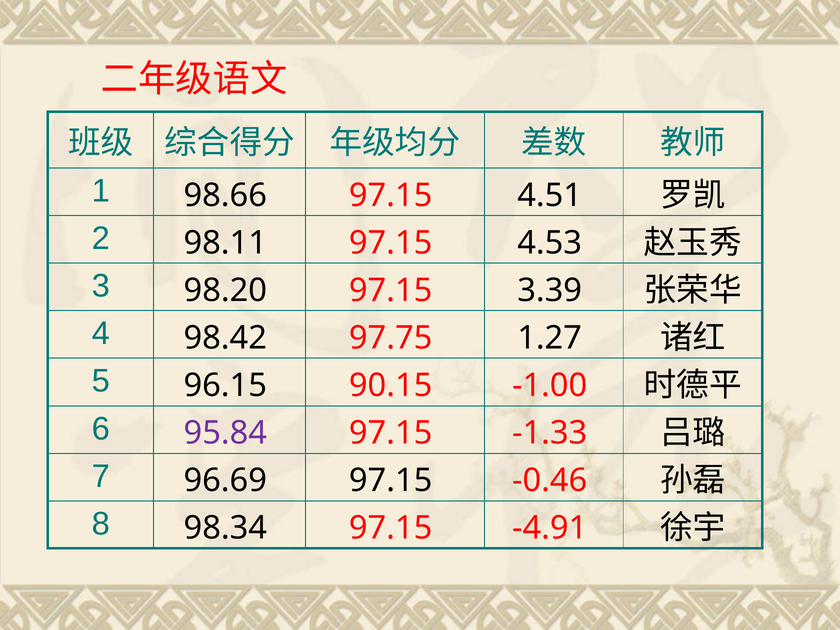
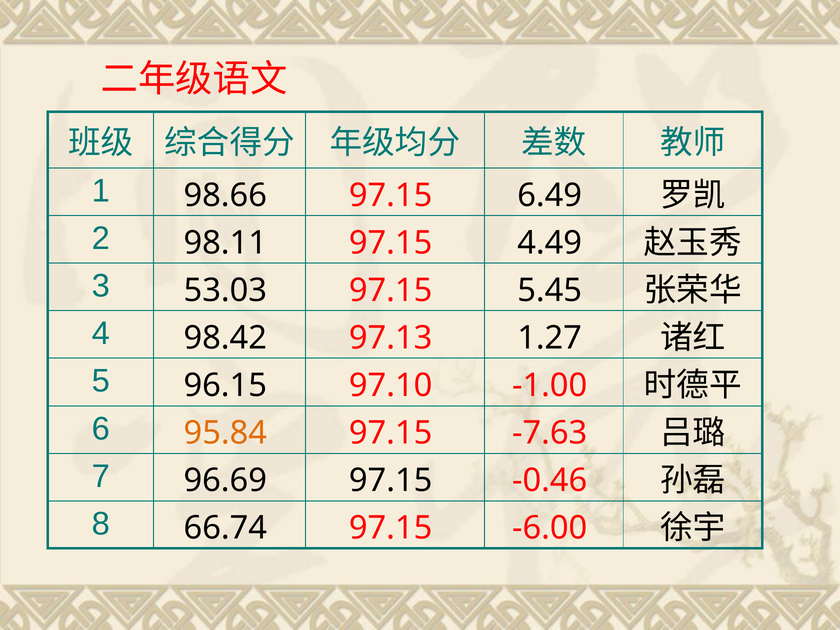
4.51: 4.51 -> 6.49
4.53: 4.53 -> 4.49
98.20: 98.20 -> 53.03
3.39: 3.39 -> 5.45
97.75: 97.75 -> 97.13
90.15: 90.15 -> 97.10
95.84 colour: purple -> orange
-1.33: -1.33 -> -7.63
98.34: 98.34 -> 66.74
-4.91: -4.91 -> -6.00
